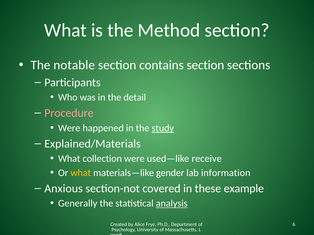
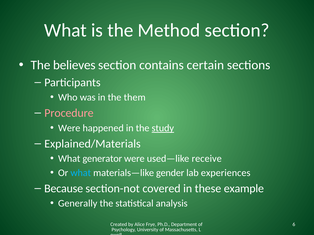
notable: notable -> believes
contains section: section -> certain
detail: detail -> them
collection: collection -> generator
what at (81, 173) colour: yellow -> light blue
information: information -> experiences
Anxious: Anxious -> Because
analysis underline: present -> none
